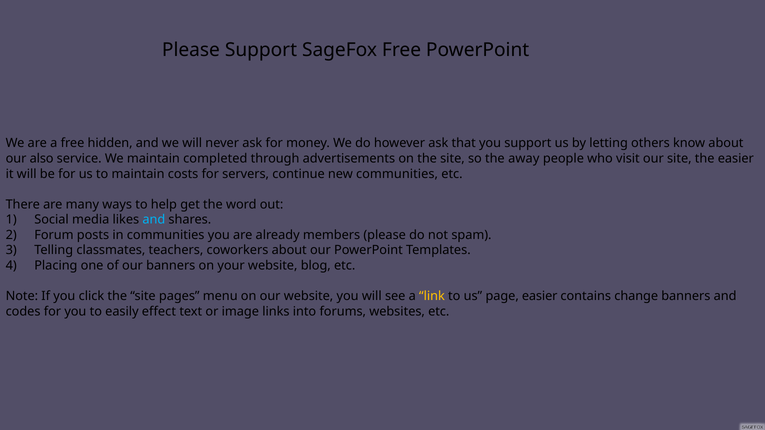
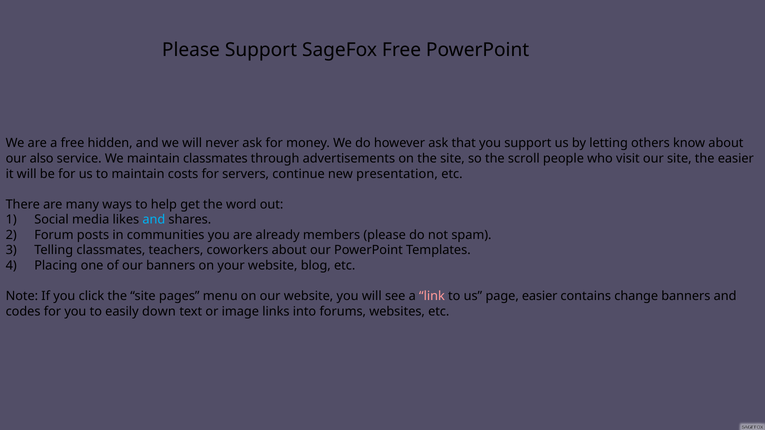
maintain completed: completed -> classmates
away: away -> scroll
new communities: communities -> presentation
link colour: yellow -> pink
effect: effect -> down
